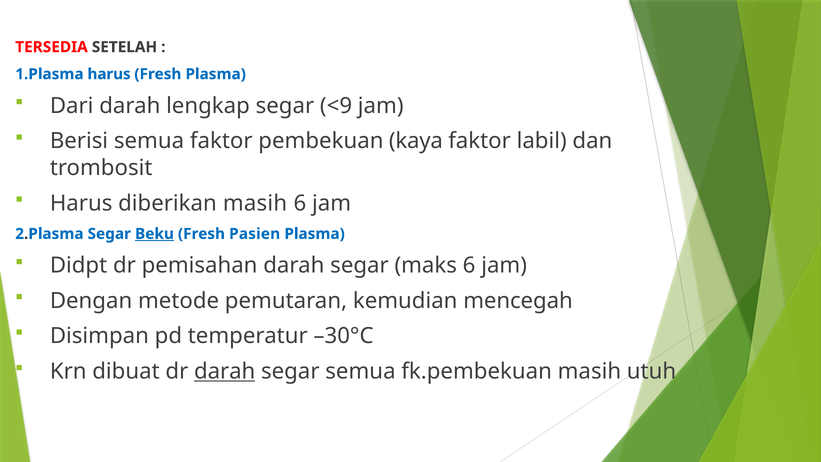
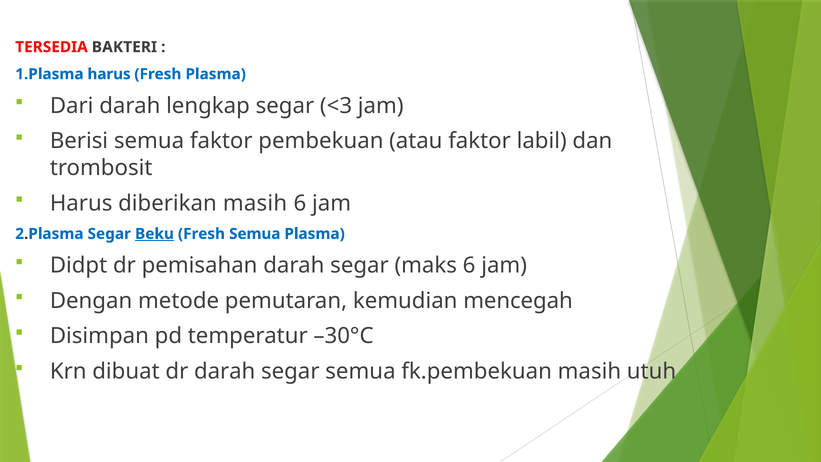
SETELAH: SETELAH -> BAKTERI
<9: <9 -> <3
kaya: kaya -> atau
Fresh Pasien: Pasien -> Semua
darah at (225, 371) underline: present -> none
